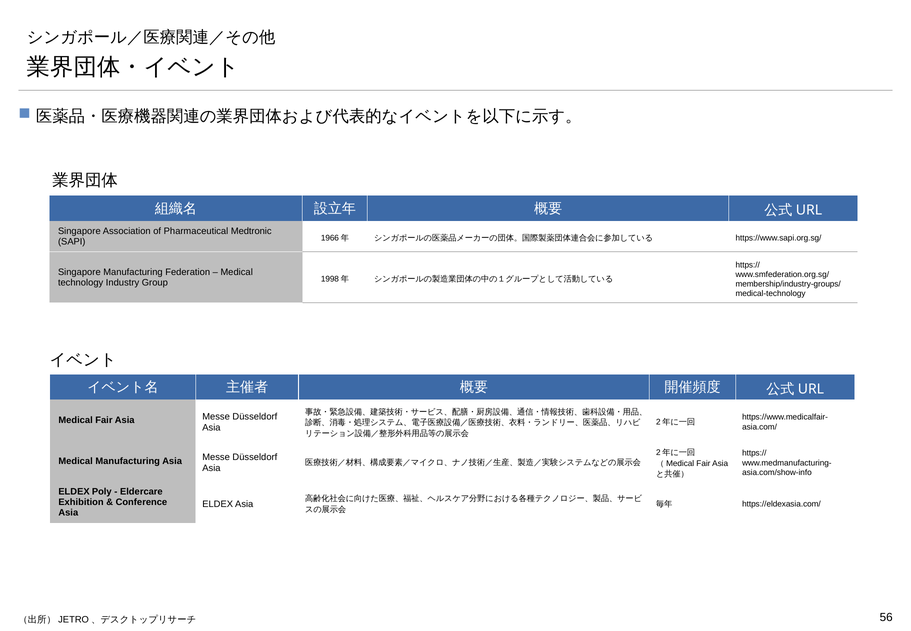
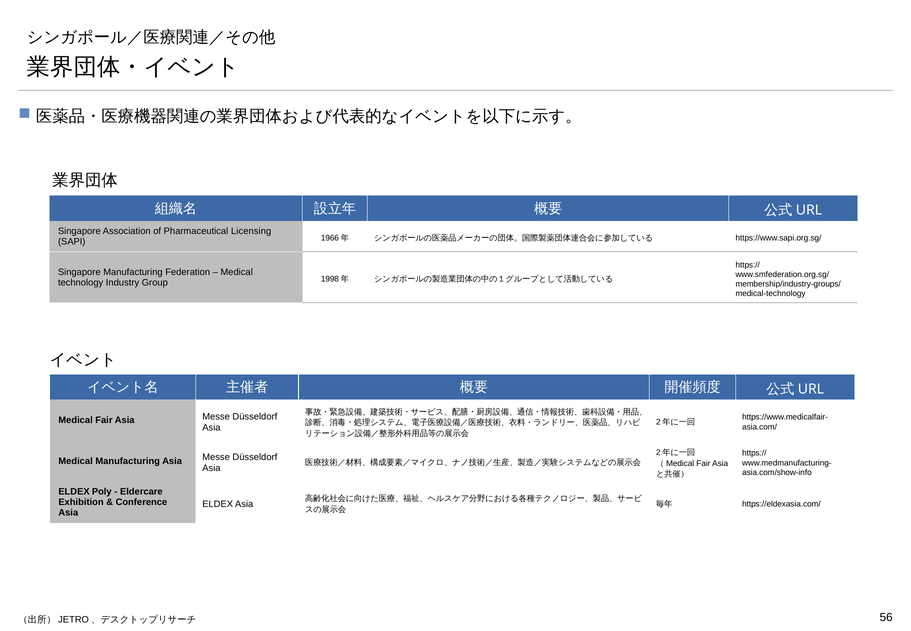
Medtronic: Medtronic -> Licensing
